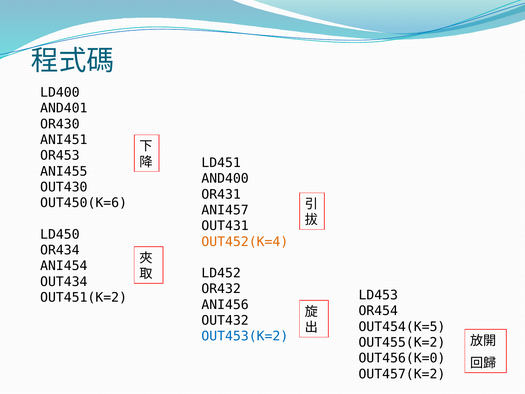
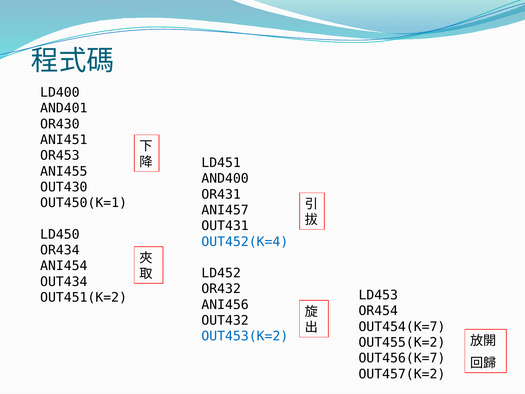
OUT450(K=6: OUT450(K=6 -> OUT450(K=1
OUT452(K=4 colour: orange -> blue
OUT454(K=5: OUT454(K=5 -> OUT454(K=7
OUT456(K=0: OUT456(K=0 -> OUT456(K=7
